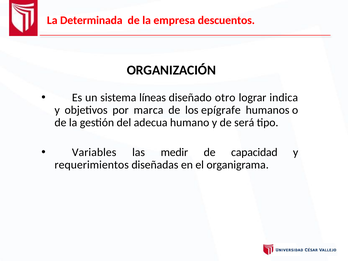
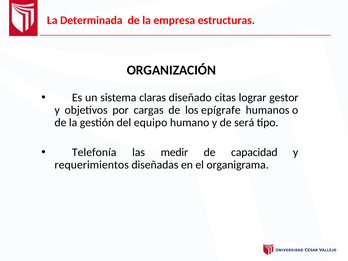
descuentos: descuentos -> estructuras
líneas: líneas -> claras
otro: otro -> citas
indica: indica -> gestor
marca: marca -> cargas
adecua: adecua -> equipo
Variables: Variables -> Telefonía
